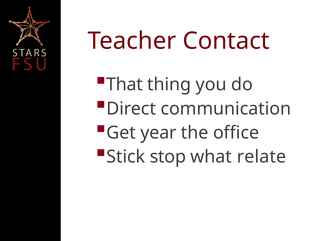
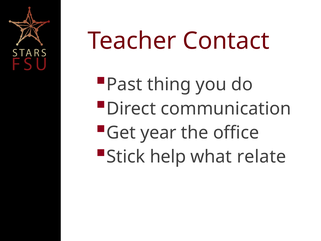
That: That -> Past
stop: stop -> help
